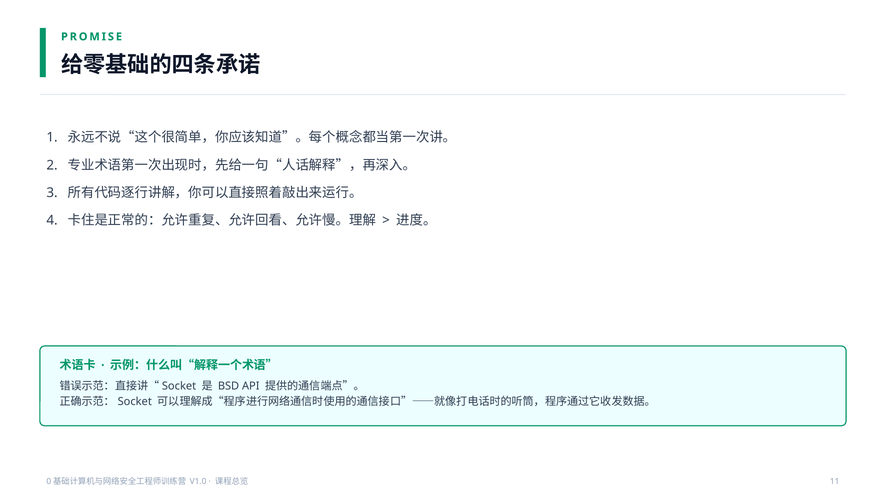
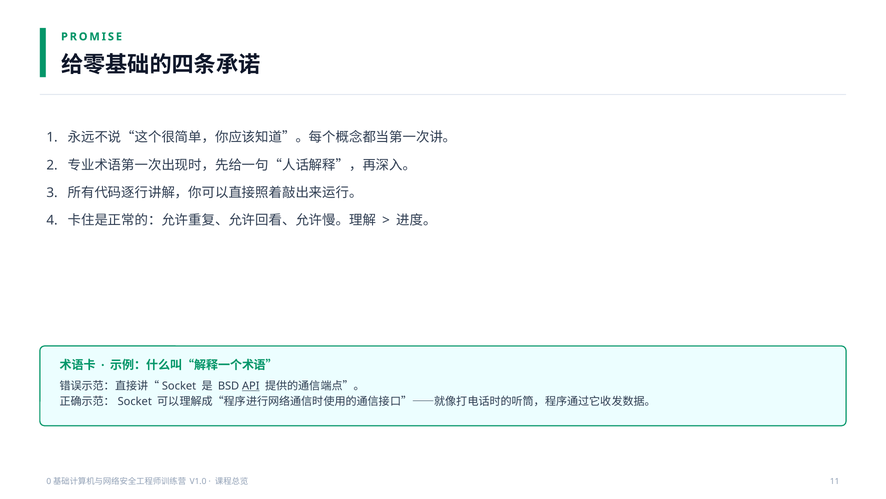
API underline: none -> present
